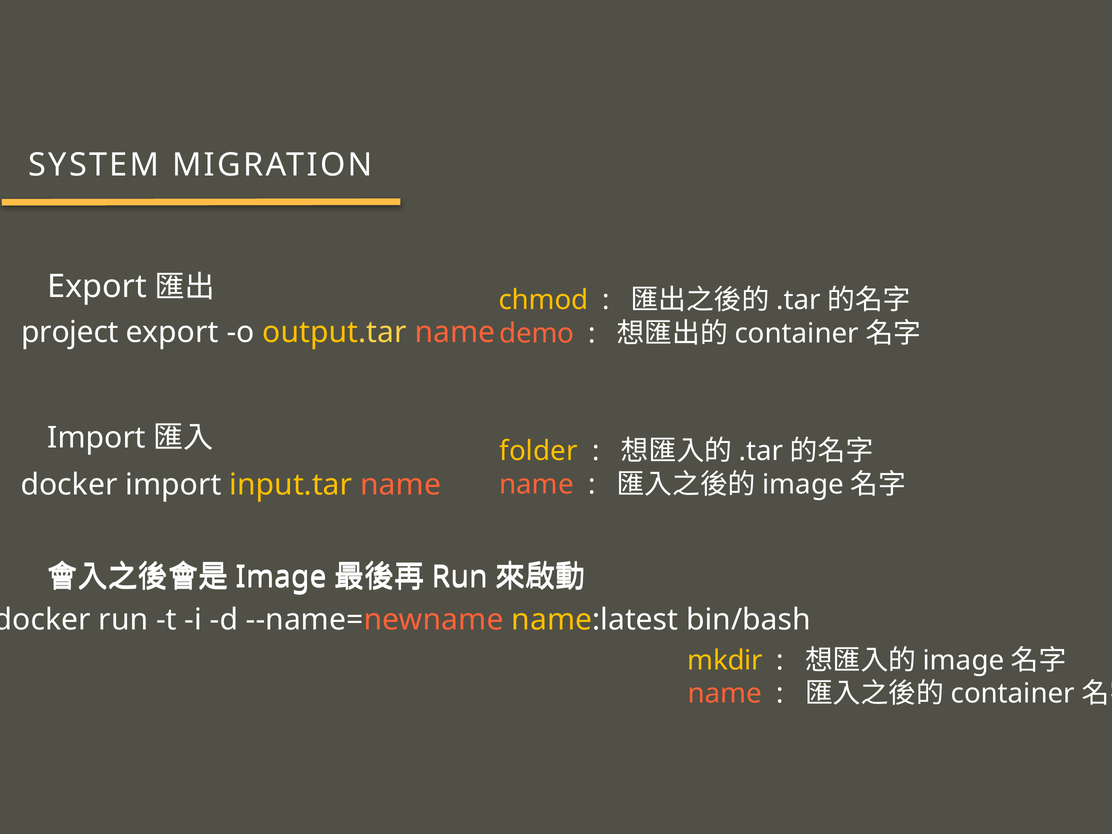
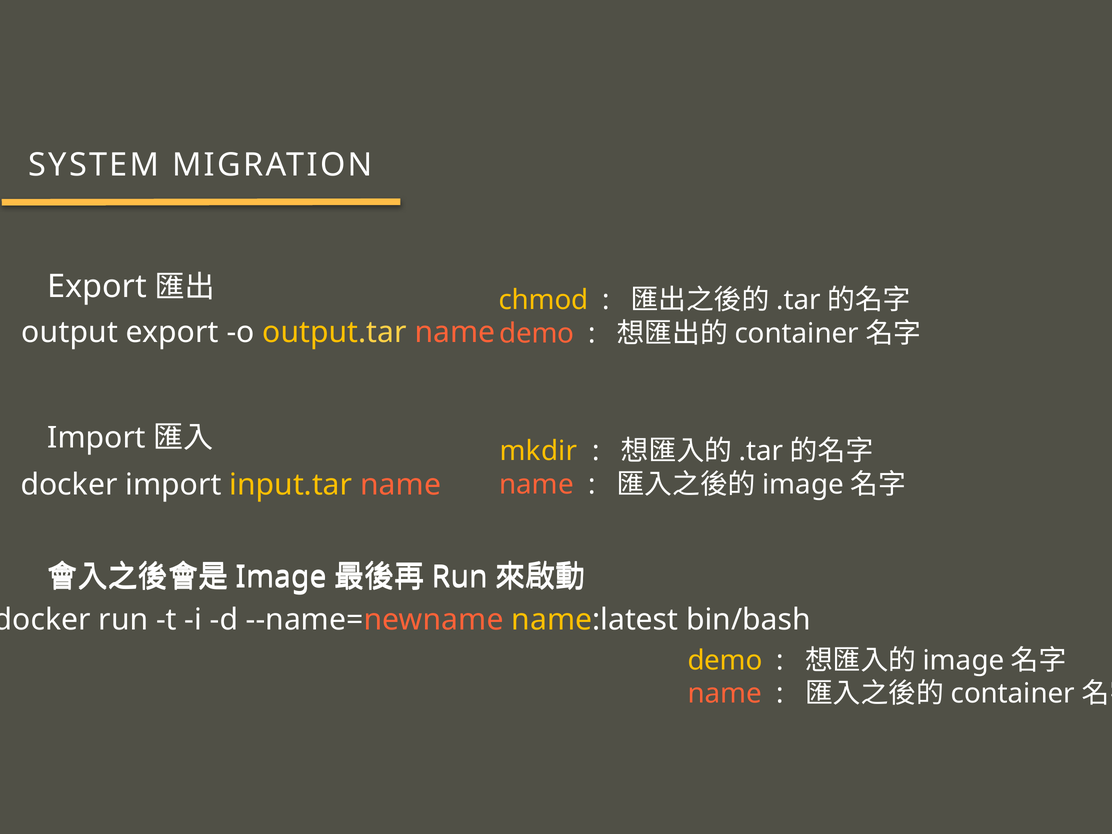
project: project -> output
folder: folder -> mkdir
mkdir at (725, 660): mkdir -> demo
